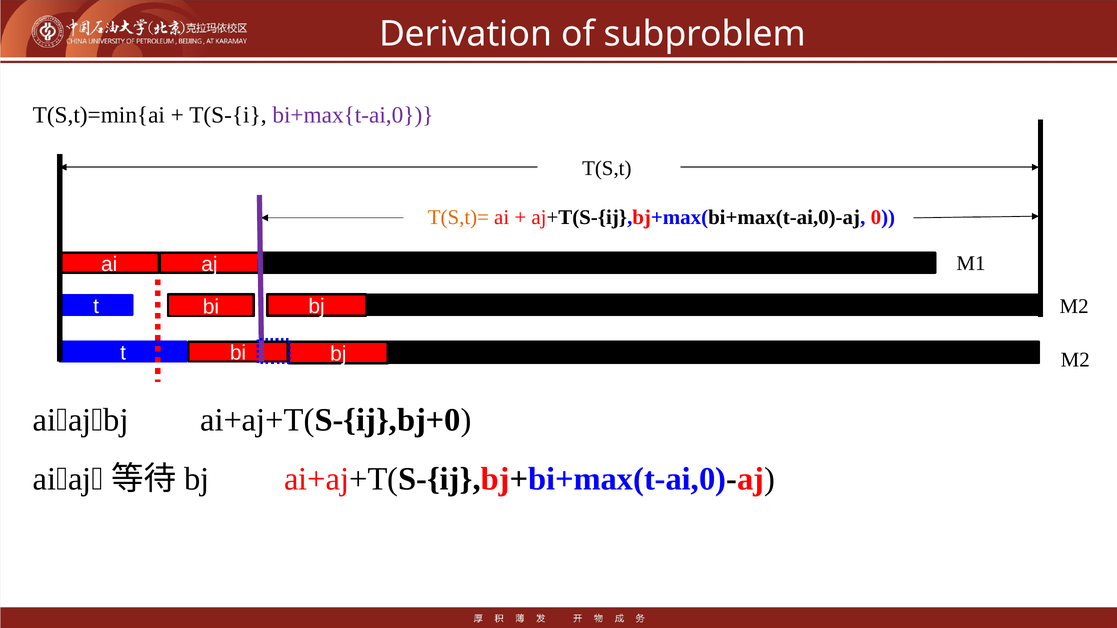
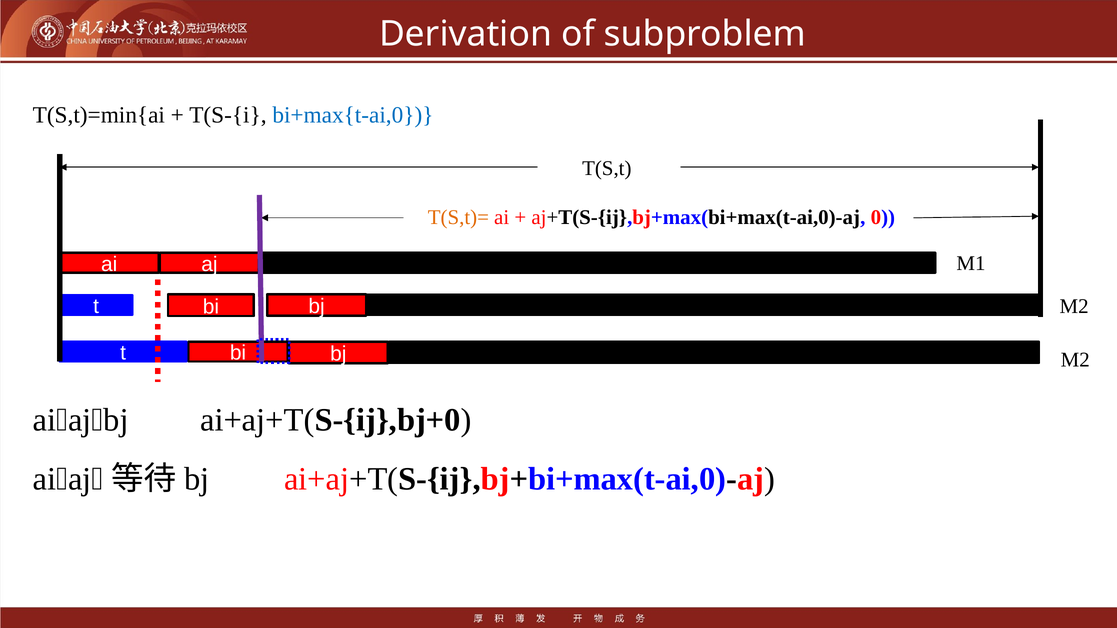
bi+max{t-ai,0 colour: purple -> blue
